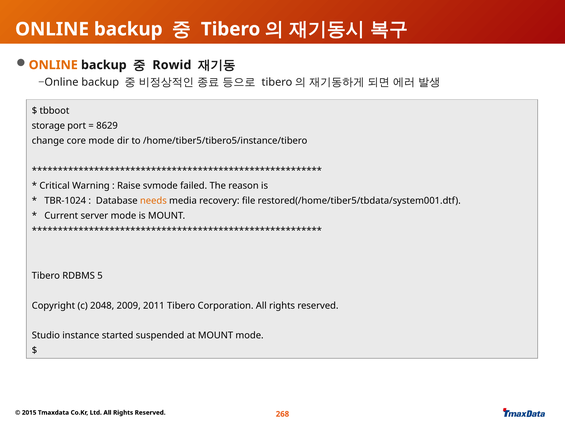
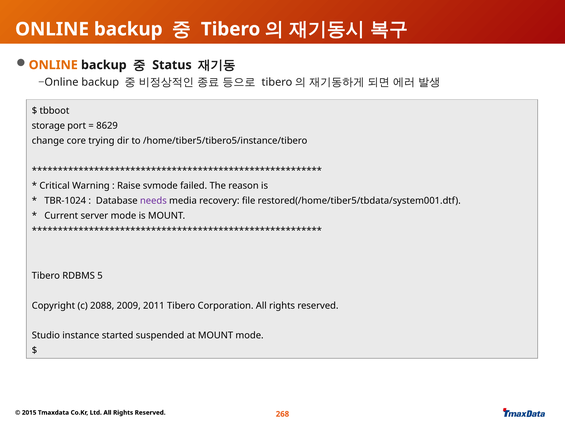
Rowid: Rowid -> Status
core mode: mode -> trying
needs colour: orange -> purple
2048: 2048 -> 2088
